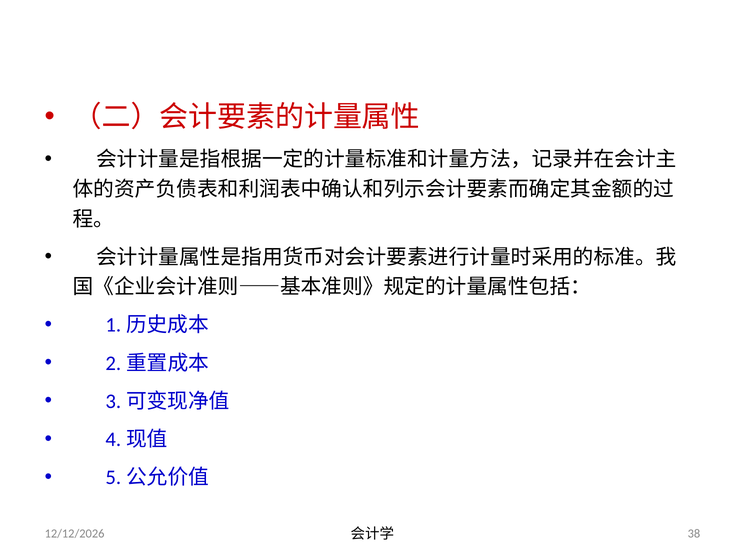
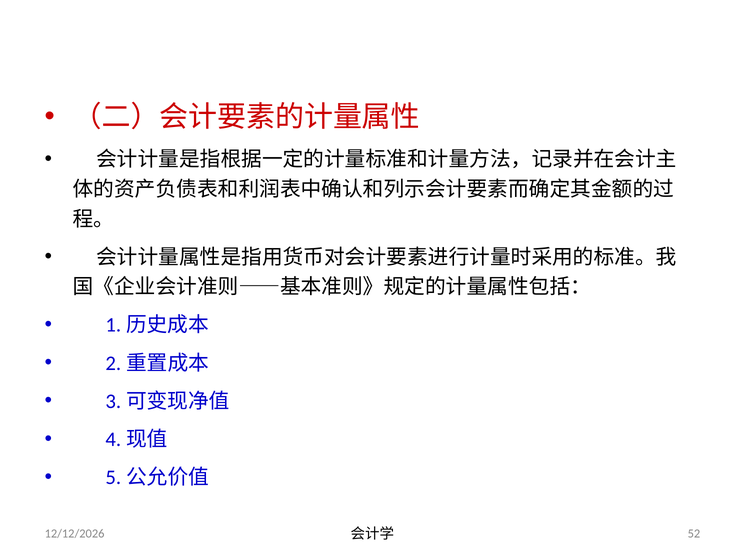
38: 38 -> 52
